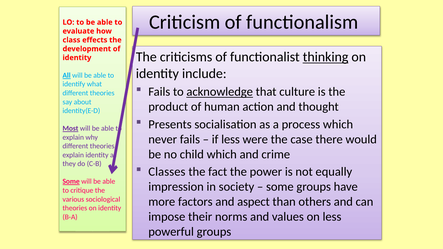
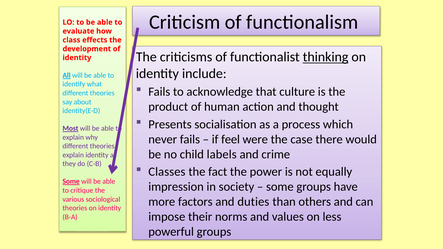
acknowledge underline: present -> none
if less: less -> feel
child which: which -> labels
aspect: aspect -> duties
